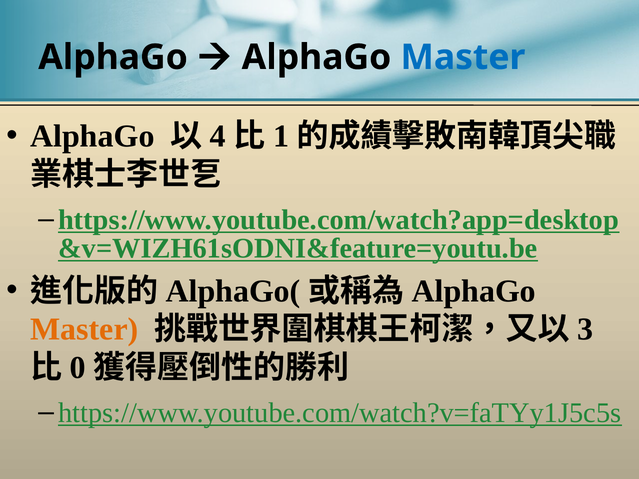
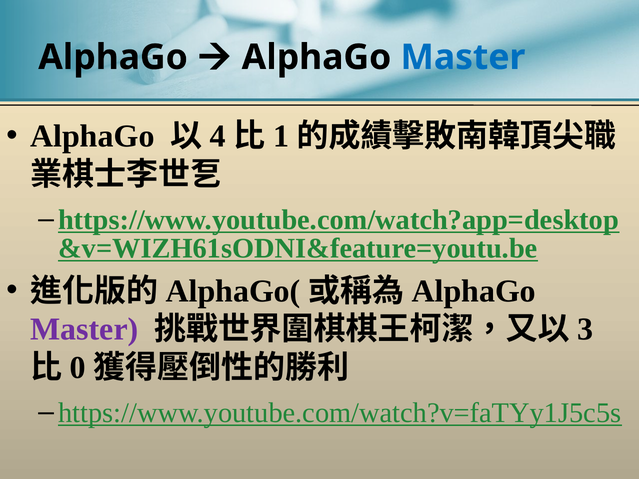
Master at (84, 330) colour: orange -> purple
